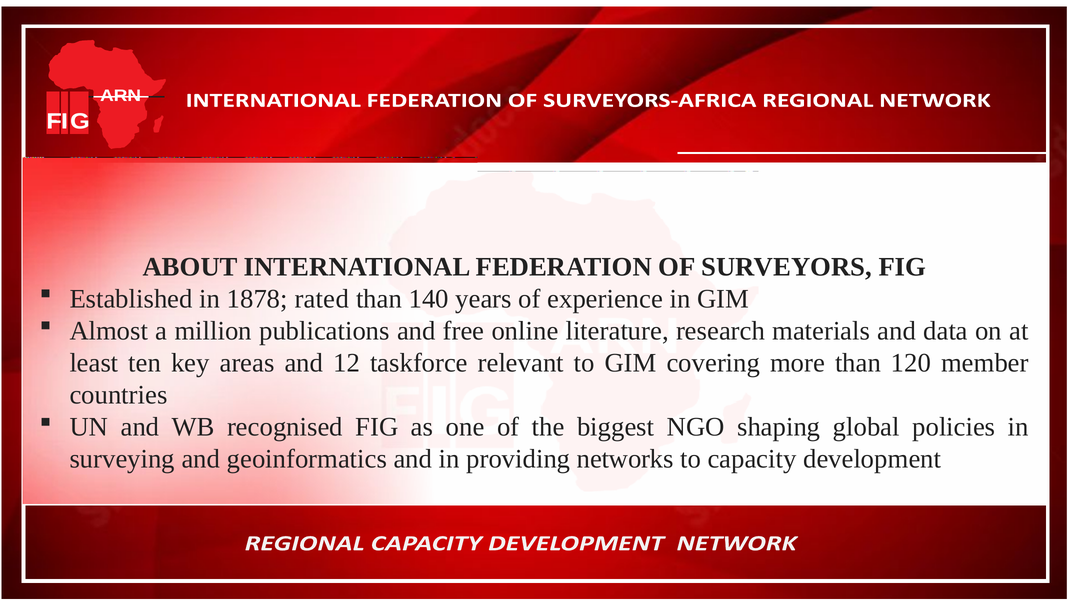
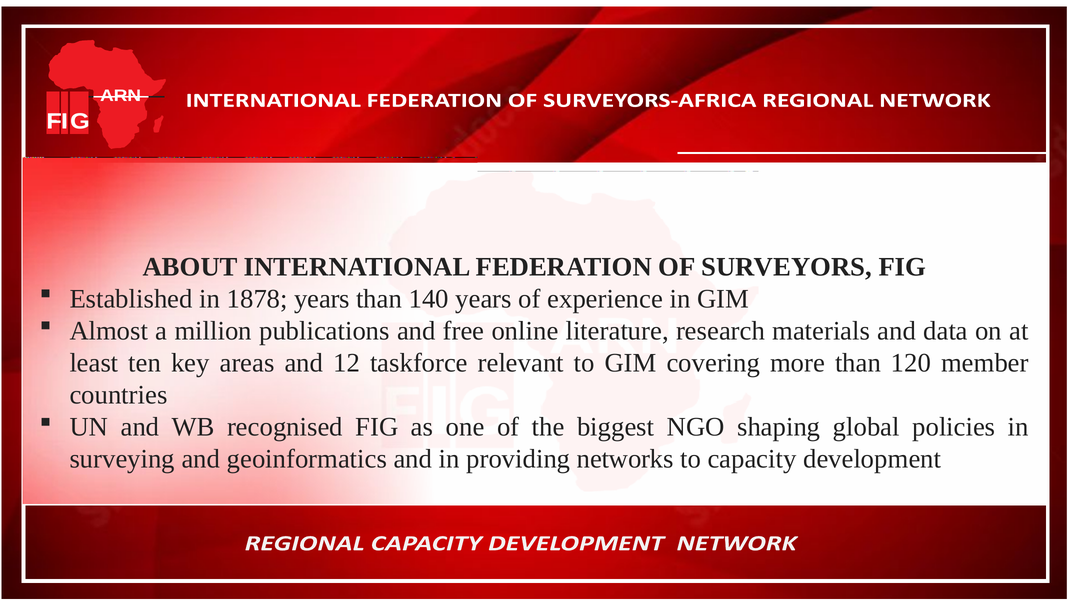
1878 rated: rated -> years
